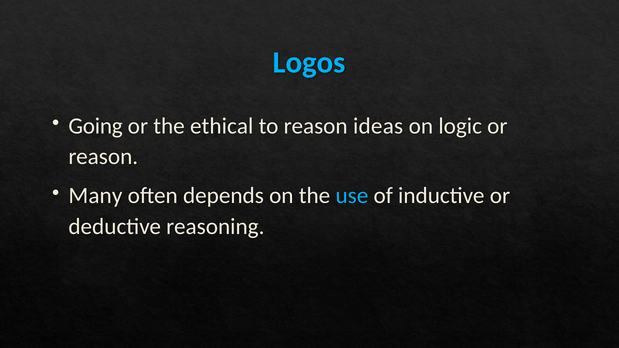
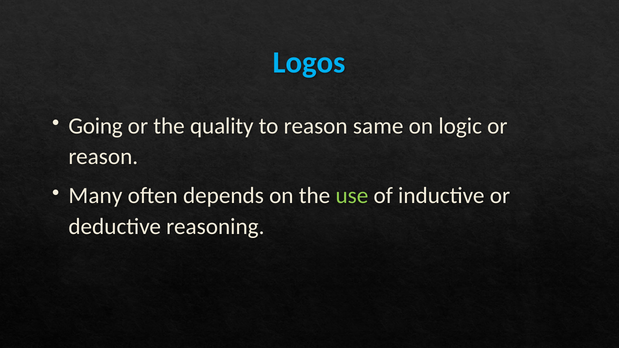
ethical: ethical -> quality
ideas: ideas -> same
use colour: light blue -> light green
